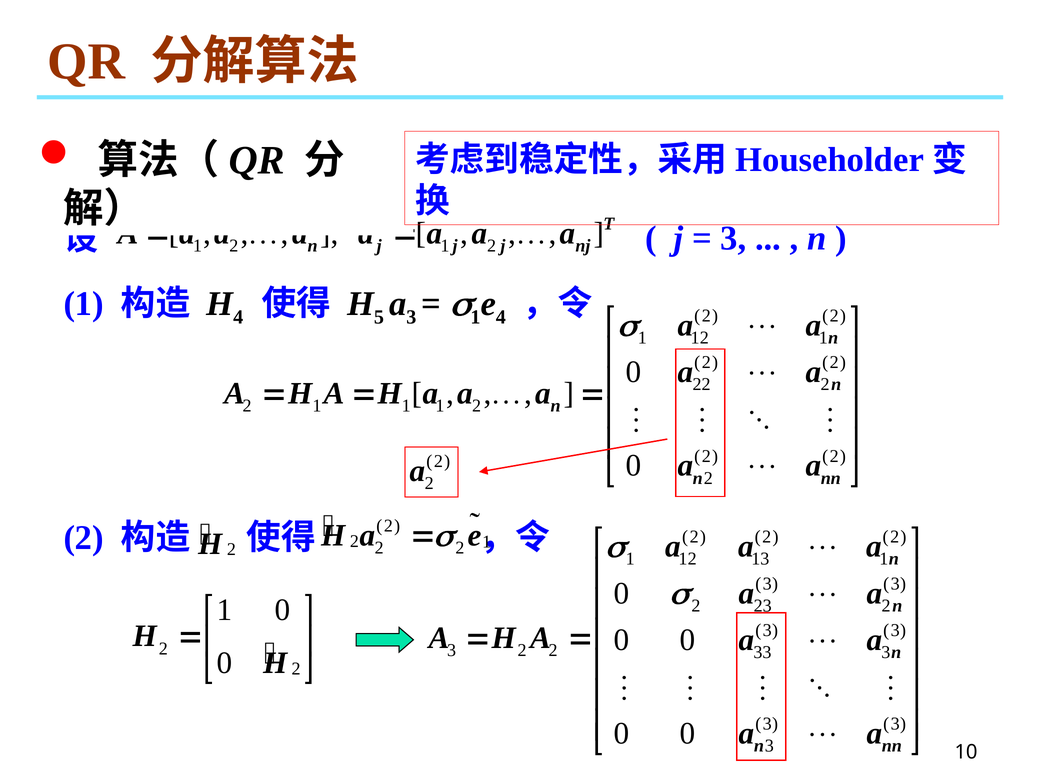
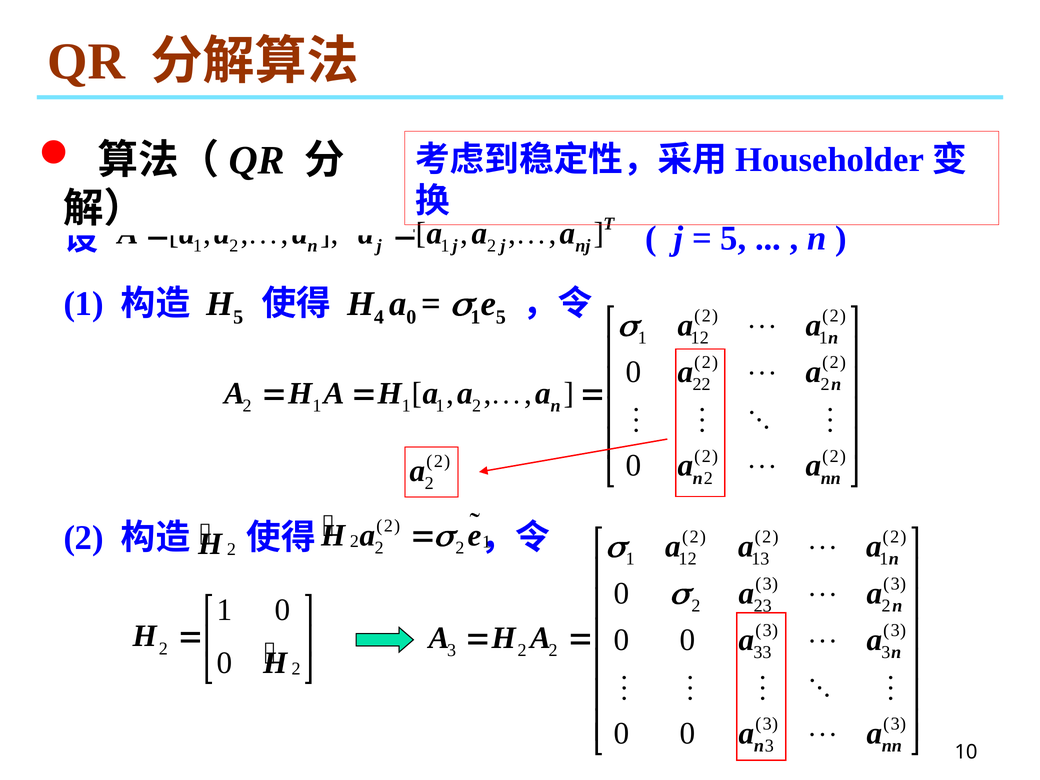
3 at (733, 238): 3 -> 5
4 at (238, 317): 4 -> 5
5: 5 -> 4
3 at (411, 317): 3 -> 0
4 at (501, 317): 4 -> 5
